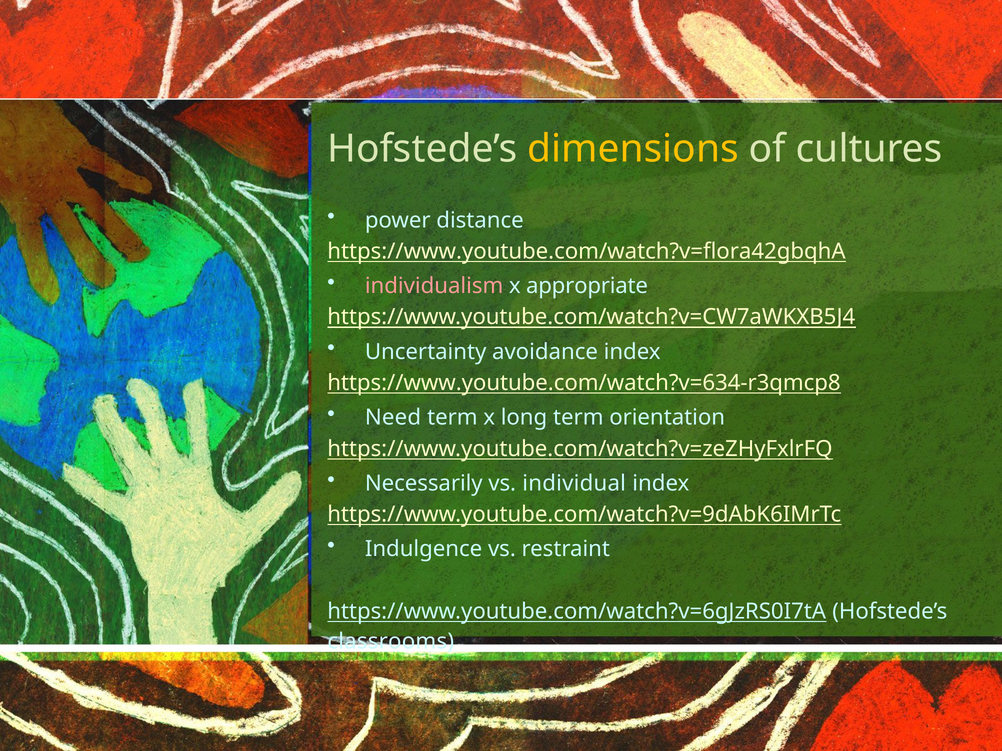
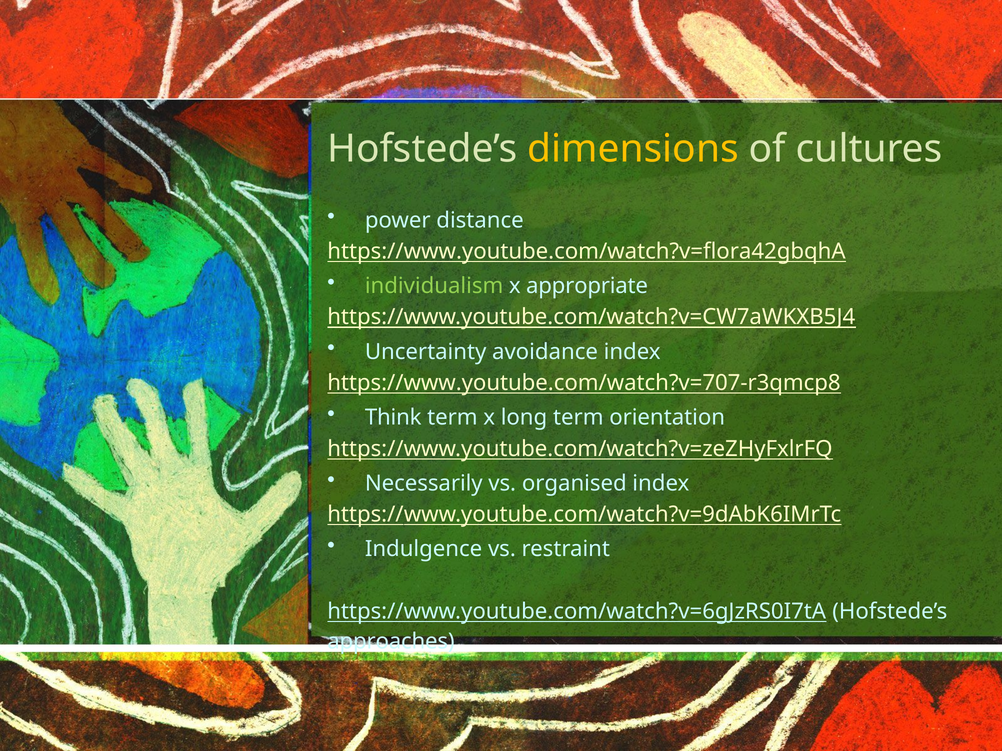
individualism colour: pink -> light green
https://www.youtube.com/watch?v=634-r3qmcp8: https://www.youtube.com/watch?v=634-r3qmcp8 -> https://www.youtube.com/watch?v=707-r3qmcp8
Need: Need -> Think
individual: individual -> organised
classrooms: classrooms -> approaches
